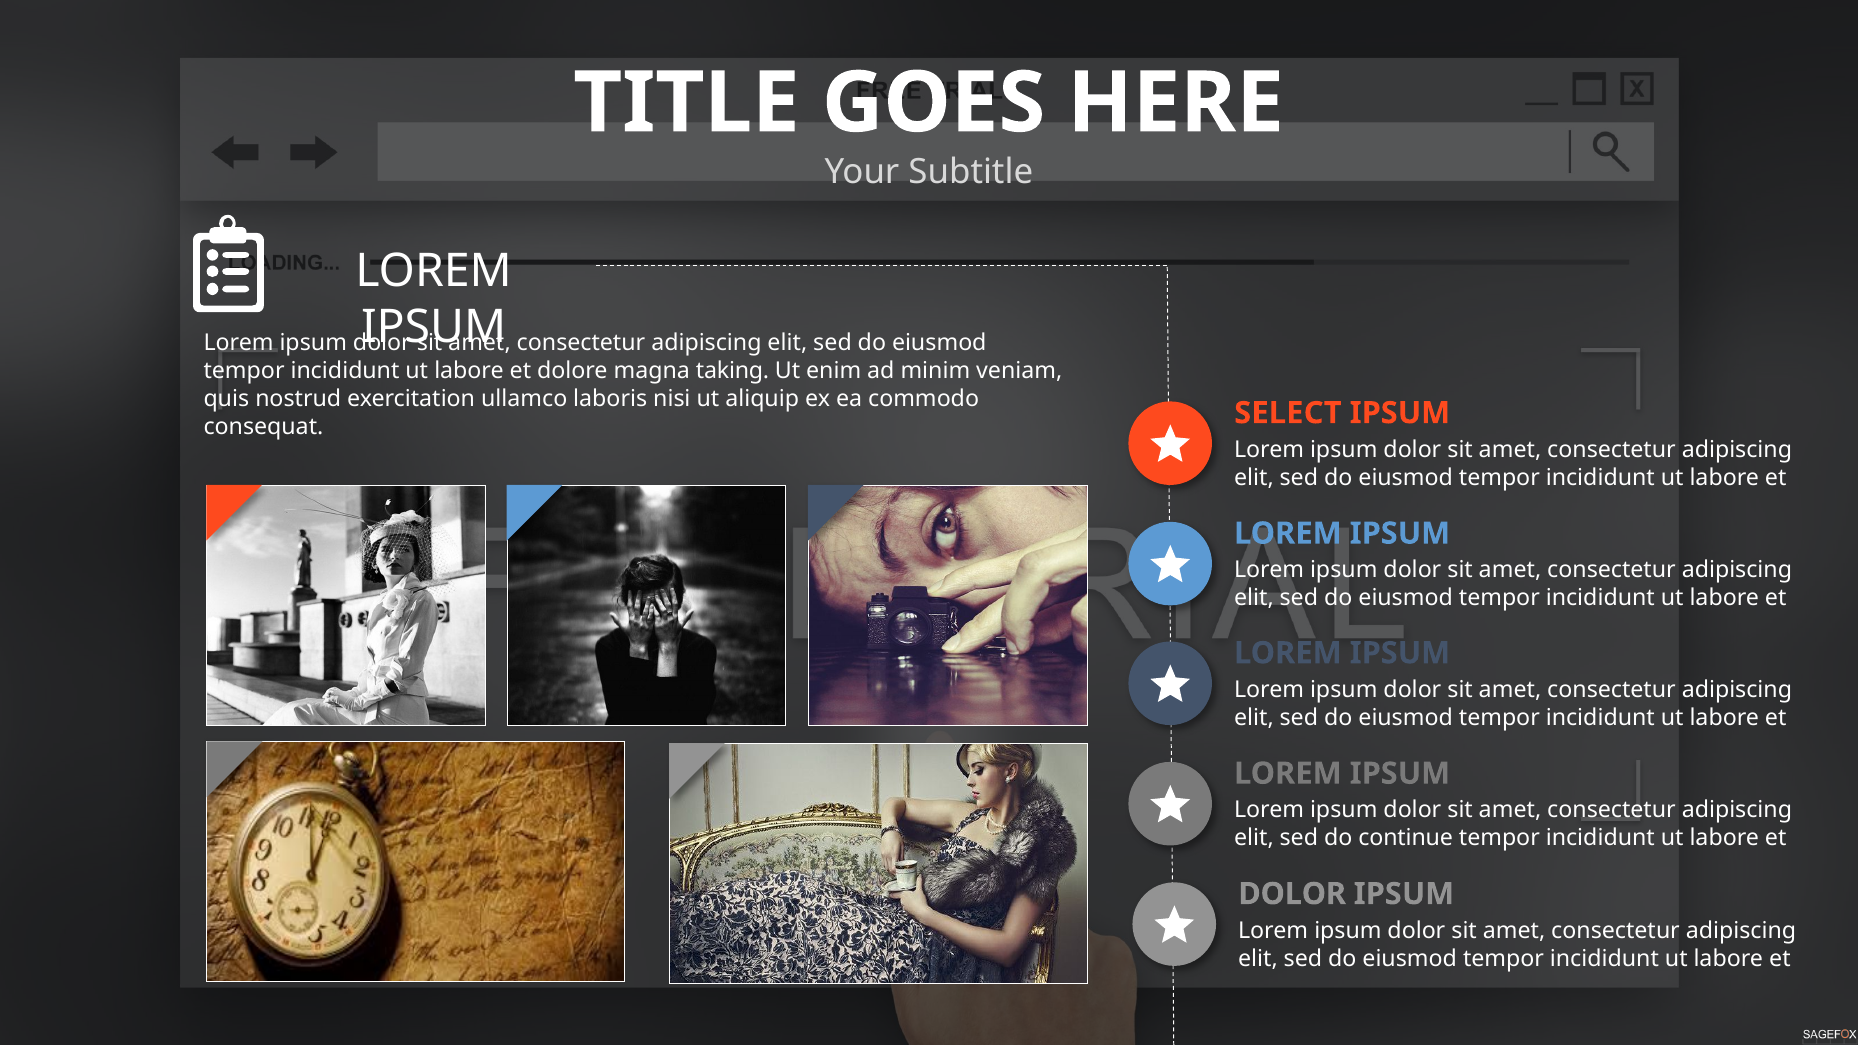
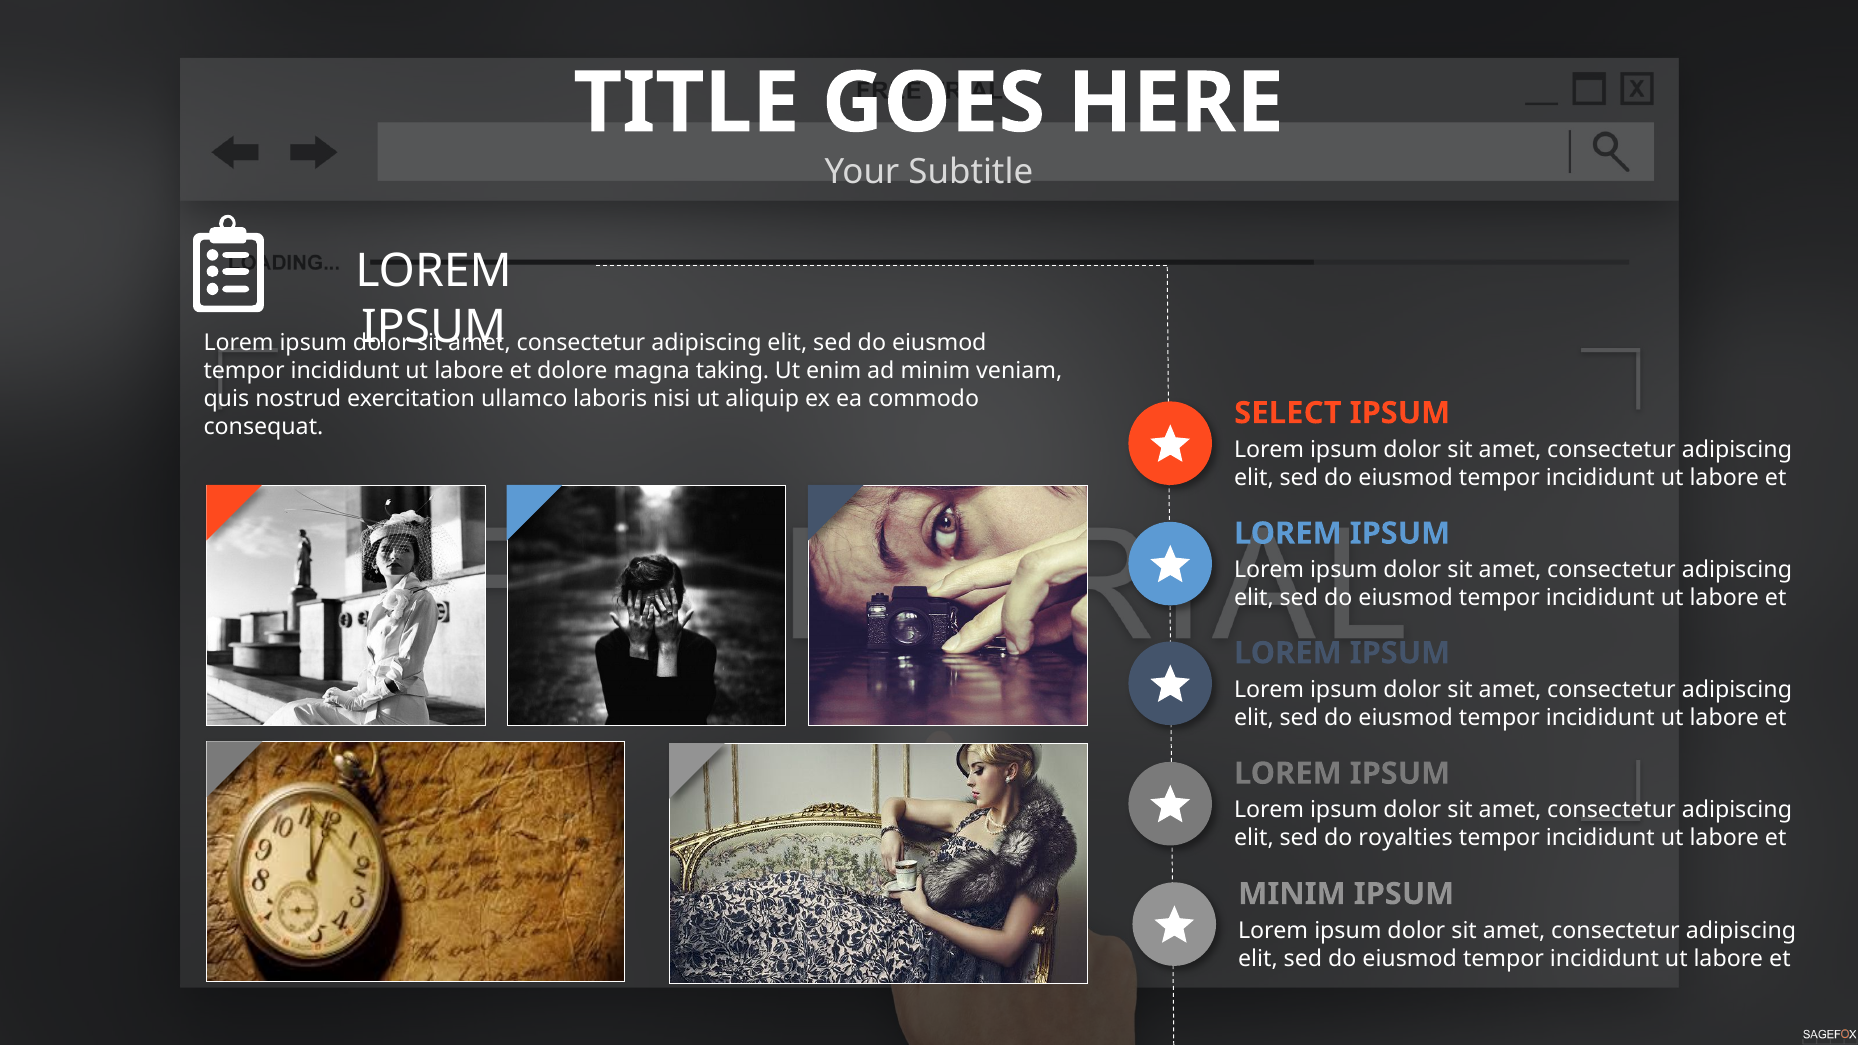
continue: continue -> royalties
DOLOR at (1292, 894): DOLOR -> MINIM
